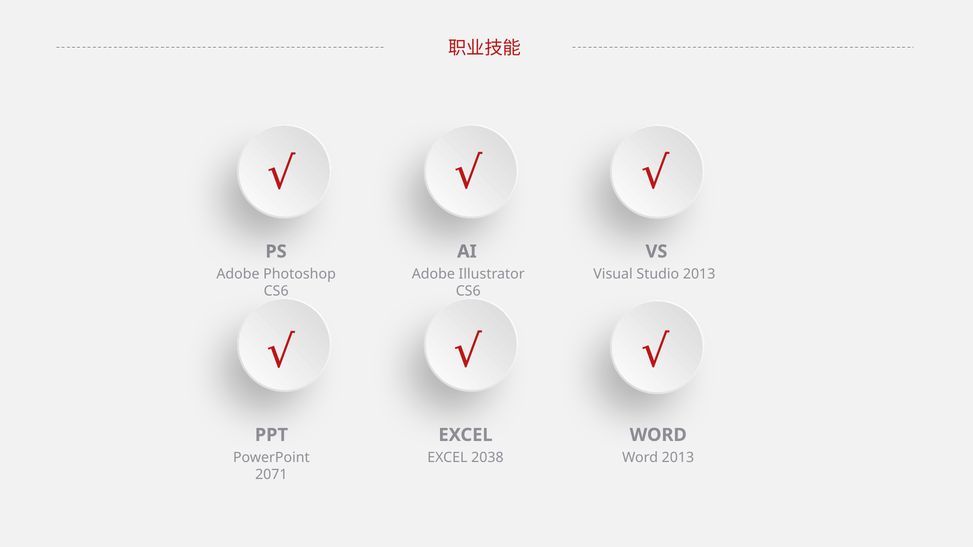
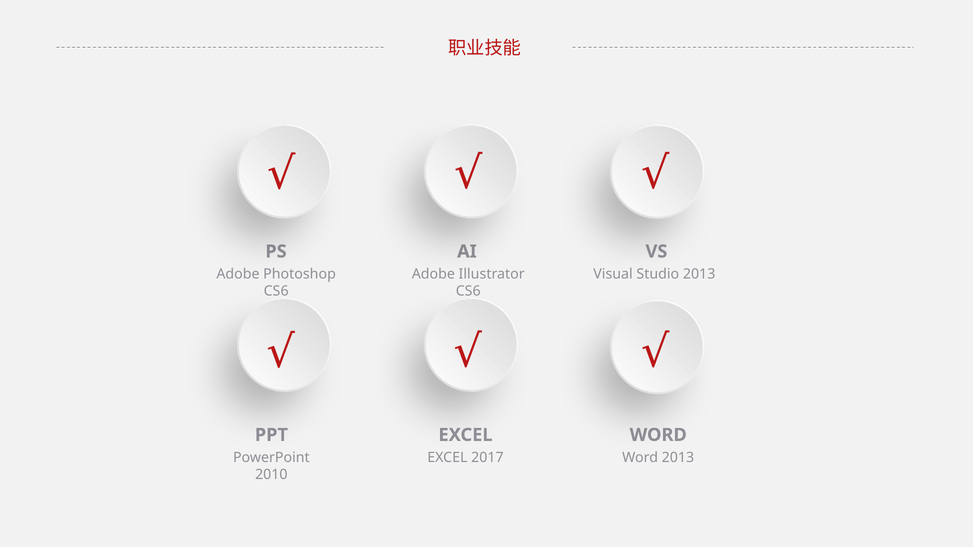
2038: 2038 -> 2017
2071: 2071 -> 2010
